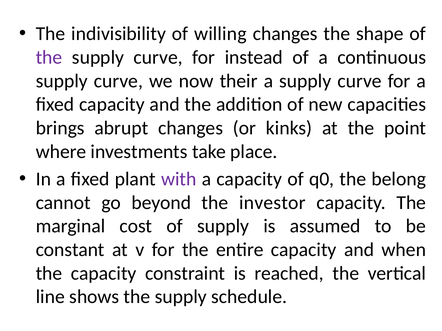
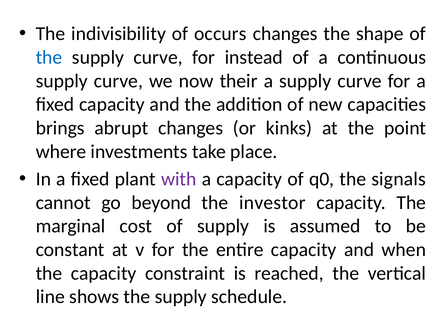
willing: willing -> occurs
the at (49, 57) colour: purple -> blue
belong: belong -> signals
